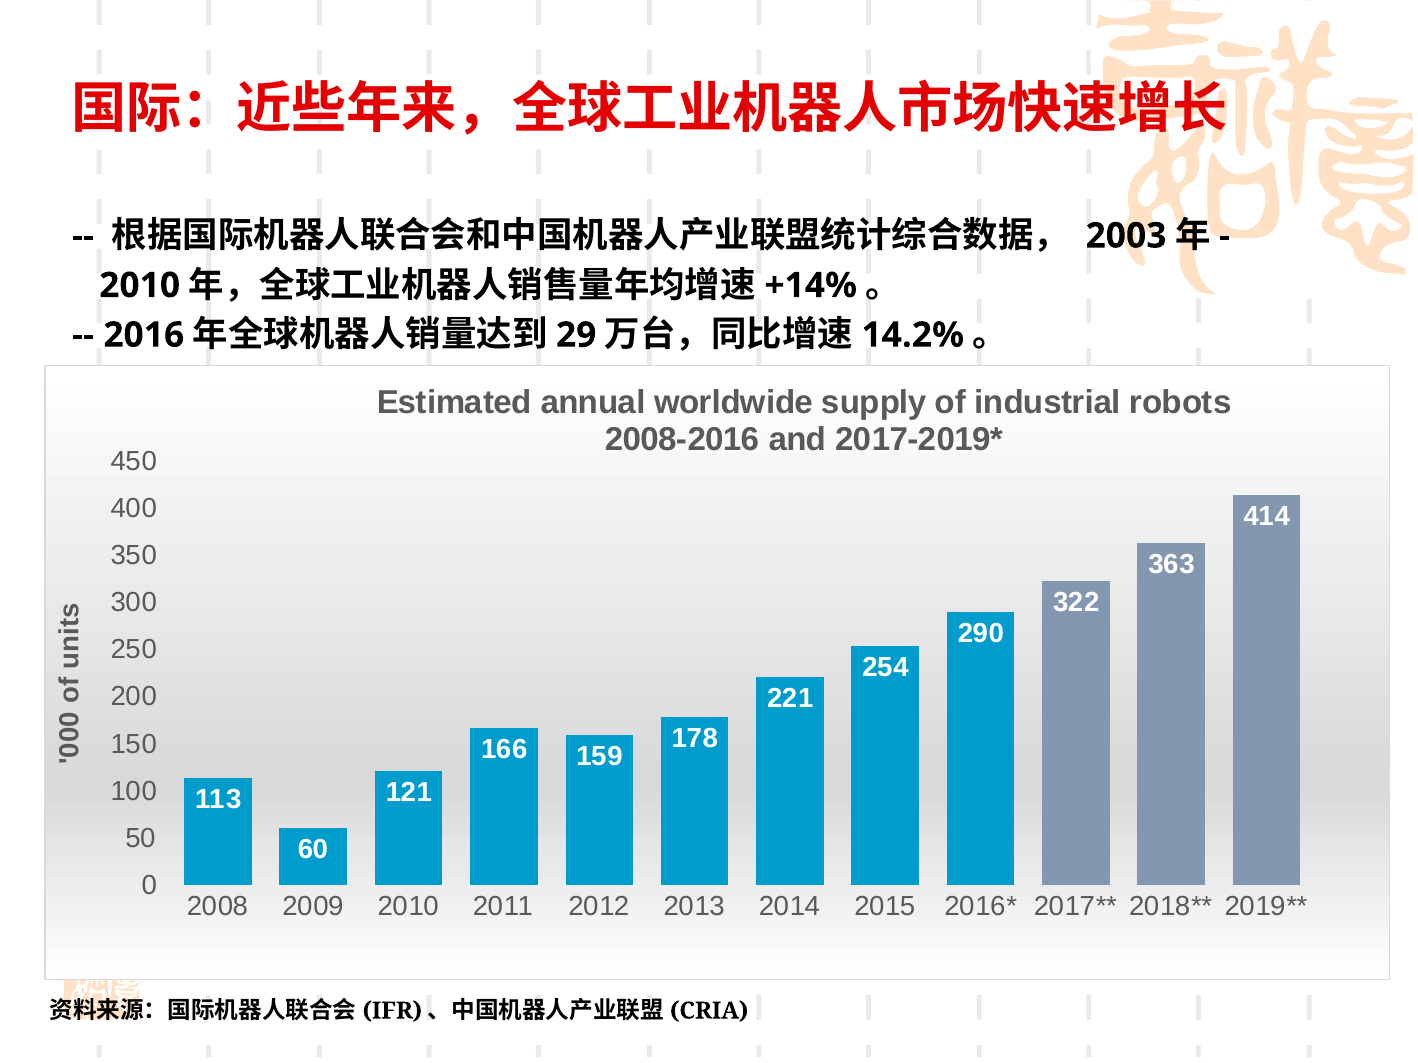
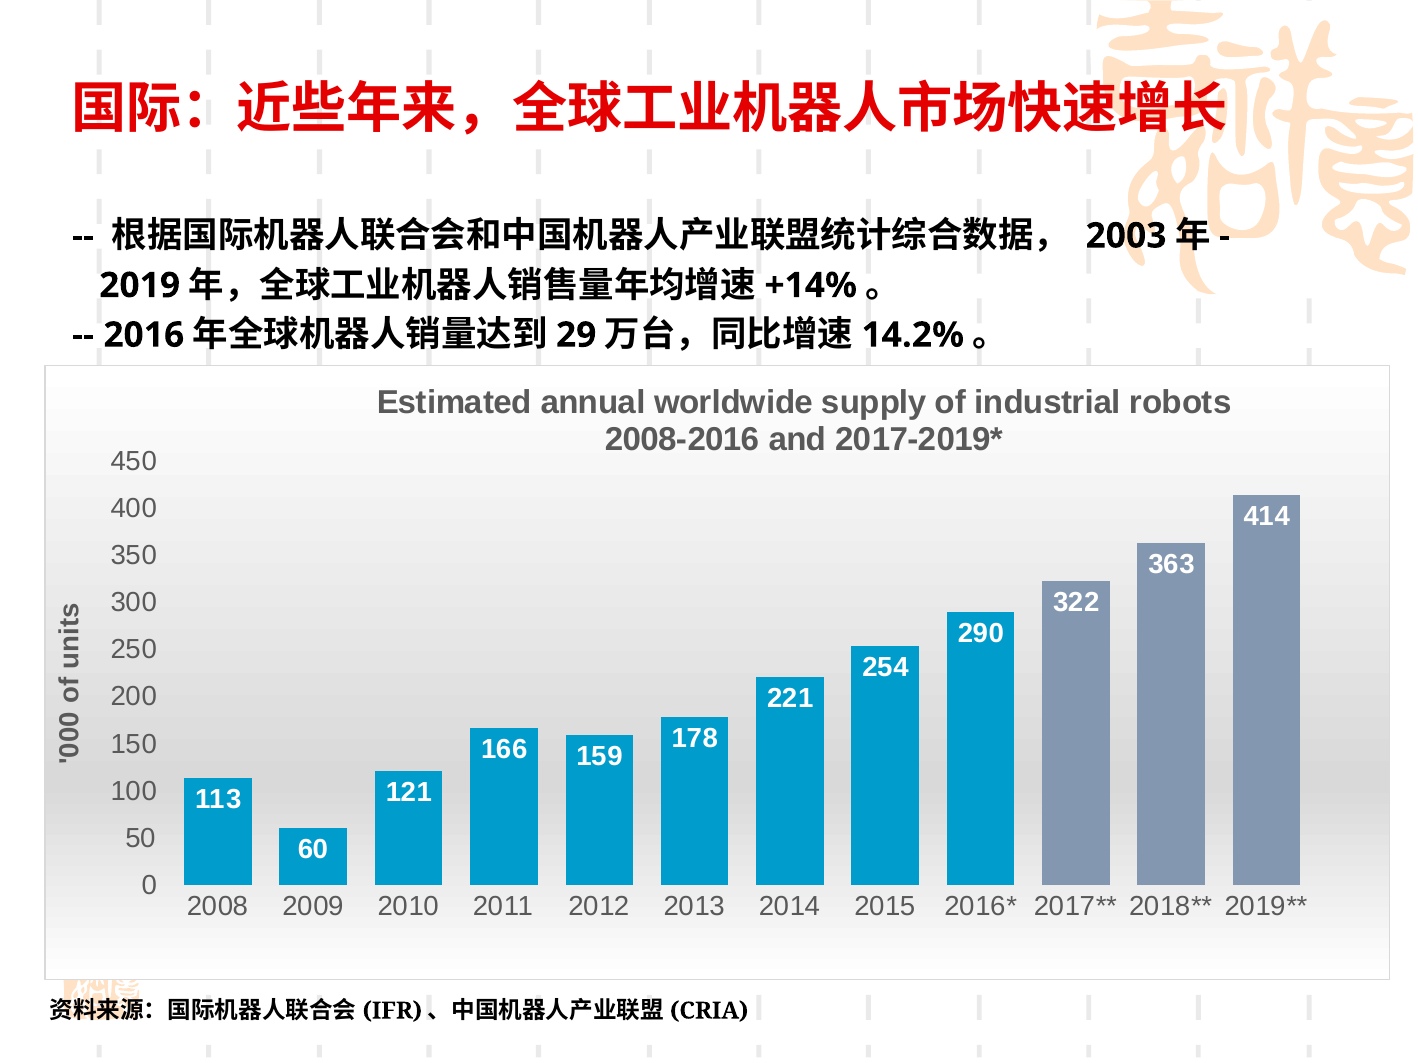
2010 at (140, 286): 2010 -> 2019
